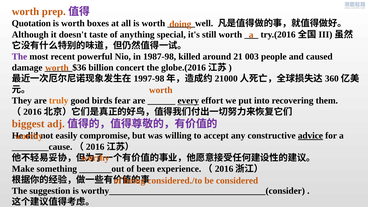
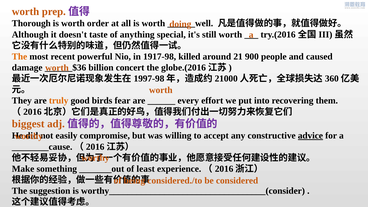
Quotation: Quotation -> Thorough
boxes: boxes -> order
The at (19, 57) colour: purple -> orange
1987-98: 1987-98 -> 1917-98
003: 003 -> 900
every underline: present -> none
been: been -> least
